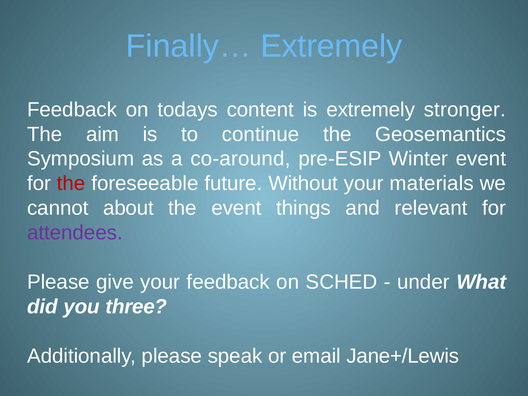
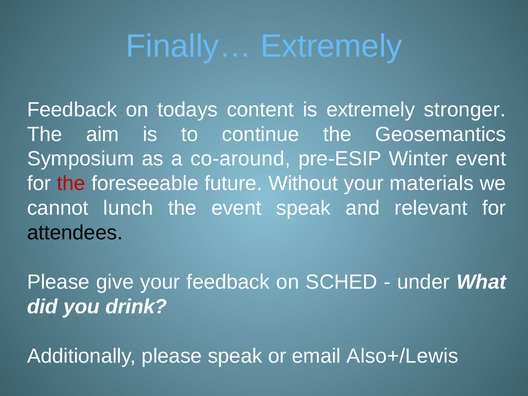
about: about -> lunch
event things: things -> speak
attendees colour: purple -> black
three: three -> drink
Jane+/Lewis: Jane+/Lewis -> Also+/Lewis
